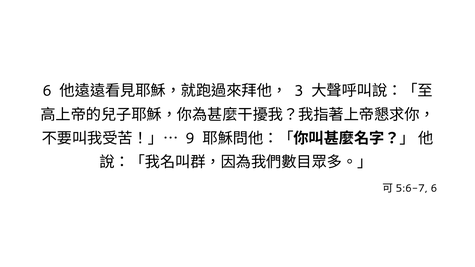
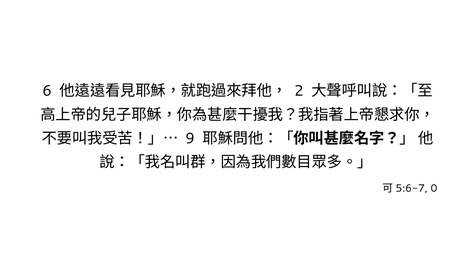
3: 3 -> 2
6 at (434, 188): 6 -> 0
